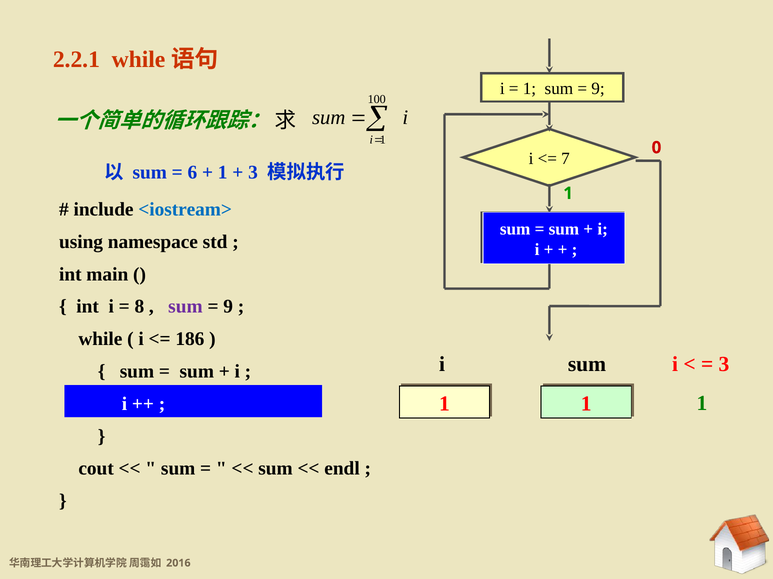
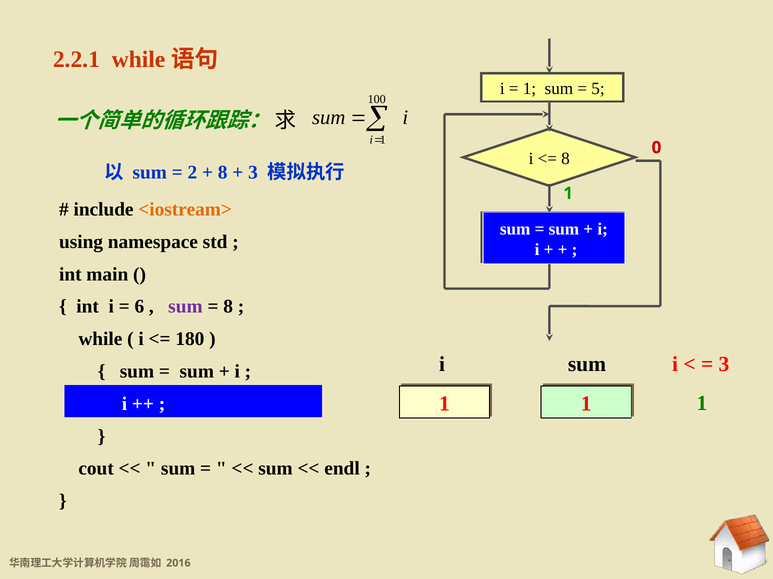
9 at (598, 89): 9 -> 5
7 at (565, 159): 7 -> 8
6: 6 -> 2
1 at (223, 173): 1 -> 8
<iostream> colour: blue -> orange
8: 8 -> 6
9 at (228, 307): 9 -> 8
186: 186 -> 180
